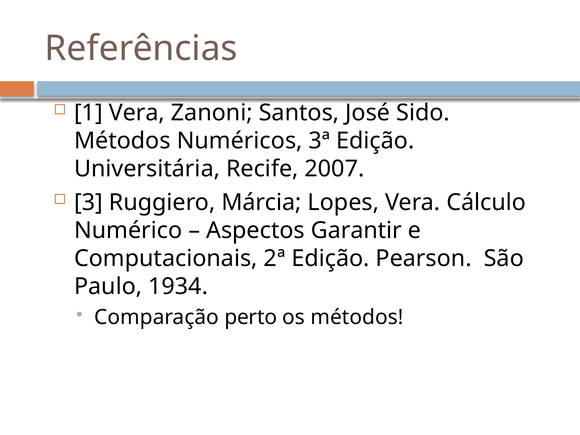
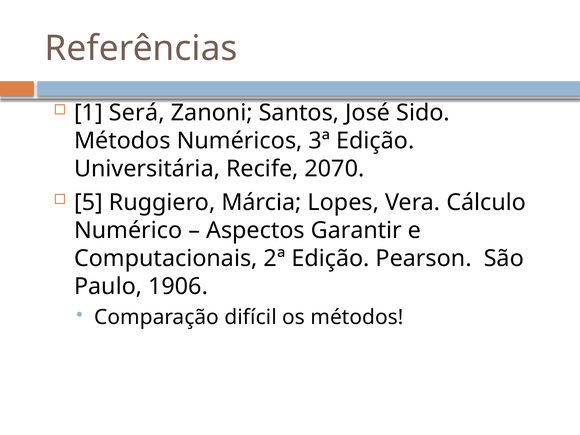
1 Vera: Vera -> Será
2007: 2007 -> 2070
3: 3 -> 5
1934: 1934 -> 1906
perto: perto -> difícil
